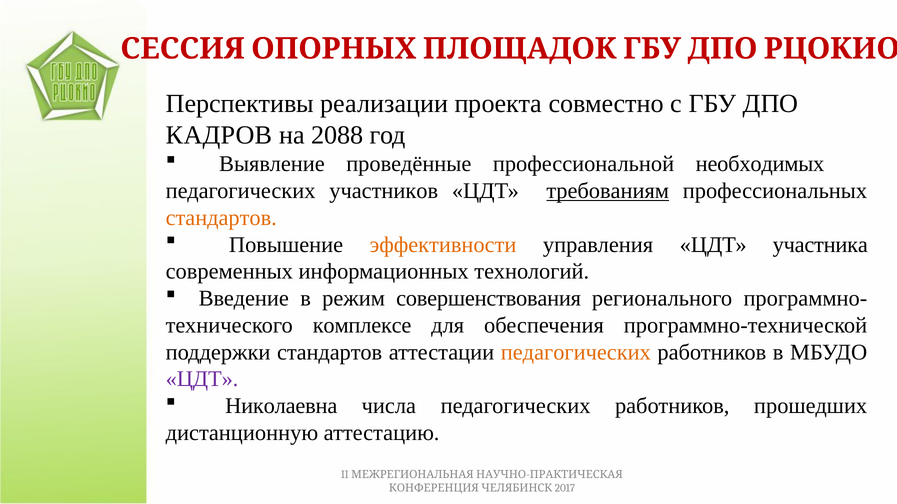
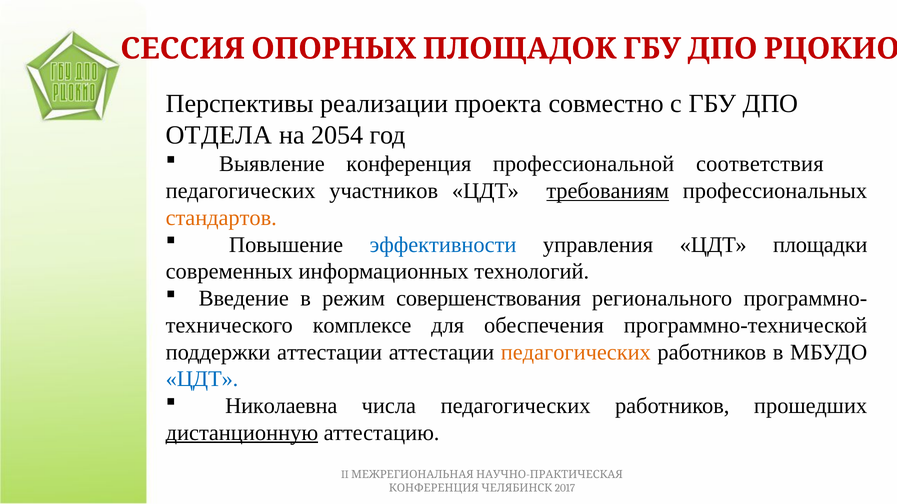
КАДРОВ: КАДРОВ -> ОТДЕЛА
2088: 2088 -> 2054
проведённые: проведённые -> конференция
необходимых: необходимых -> соответствия
эффективности colour: orange -> blue
участника: участника -> площадки
поддержки стандартов: стандартов -> аттестации
ЦДТ at (202, 379) colour: purple -> blue
дистанционную underline: none -> present
